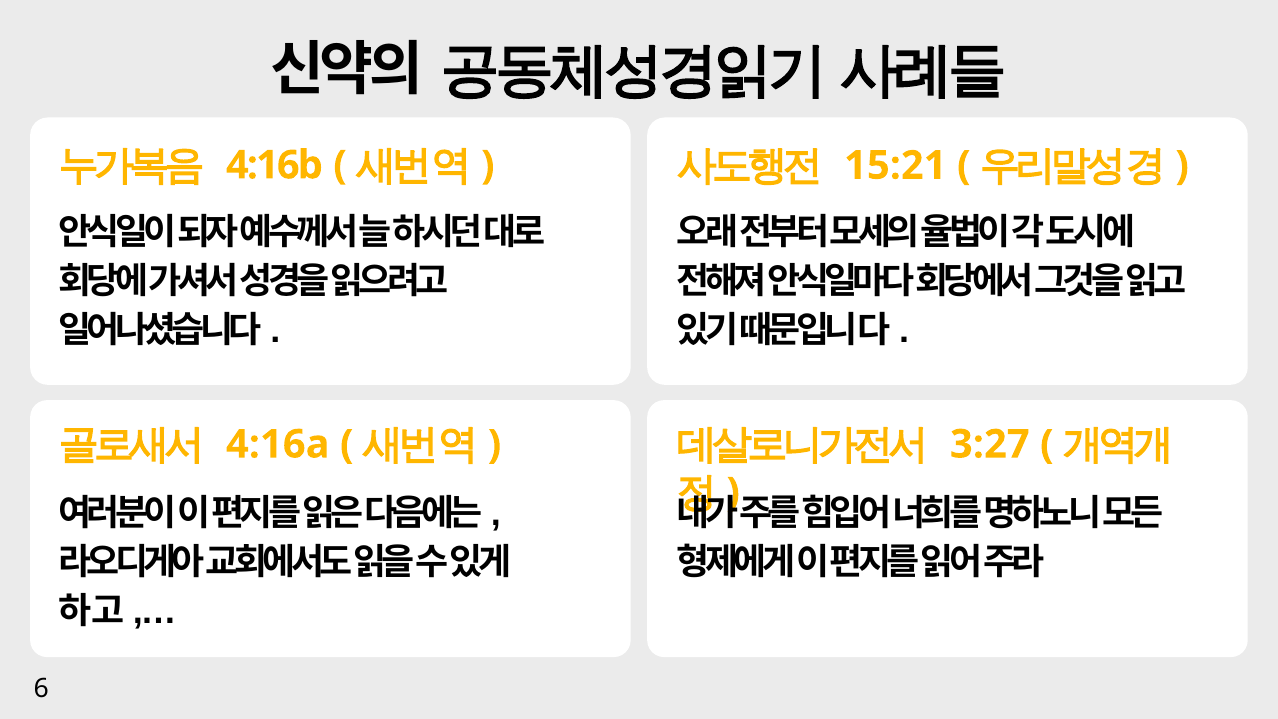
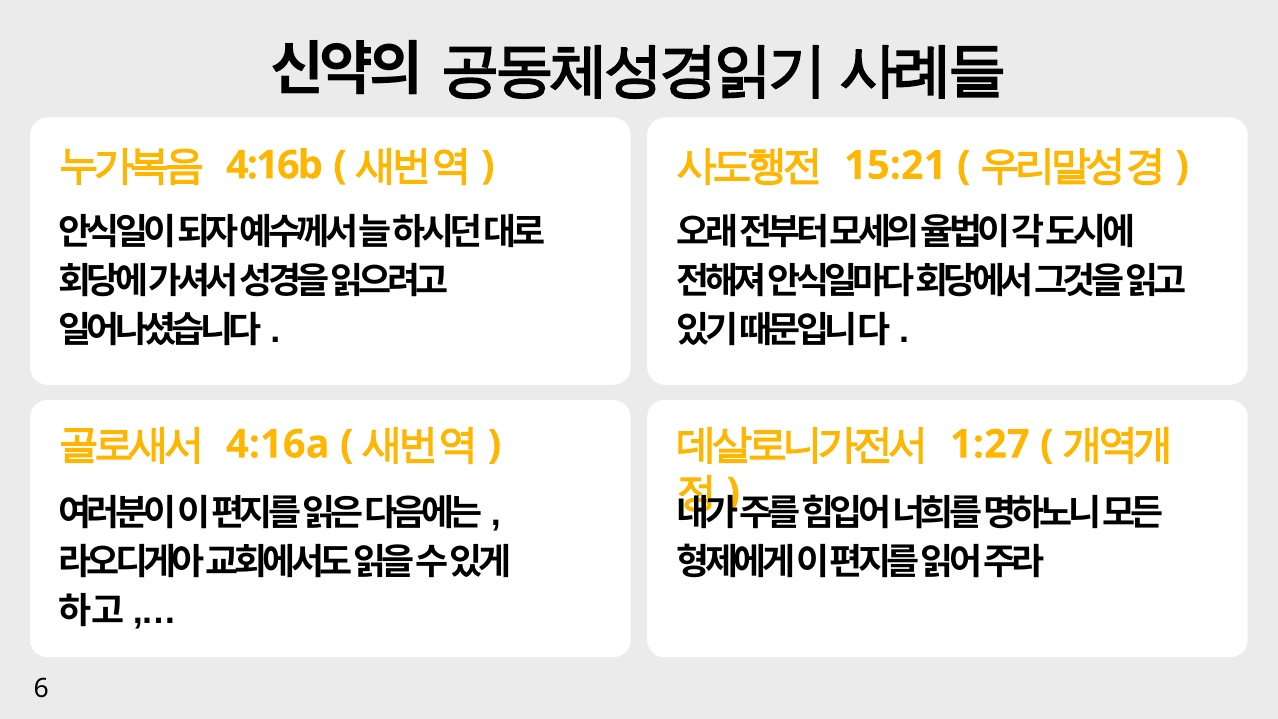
3:27: 3:27 -> 1:27
